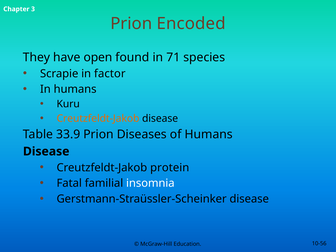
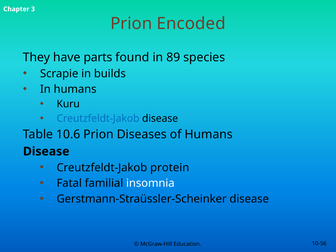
open: open -> parts
71: 71 -> 89
factor: factor -> builds
Creutzfeldt-Jakob at (98, 118) colour: orange -> blue
33.9: 33.9 -> 10.6
